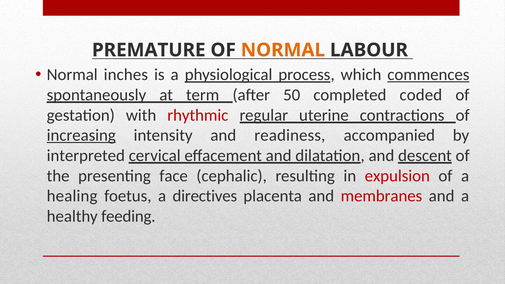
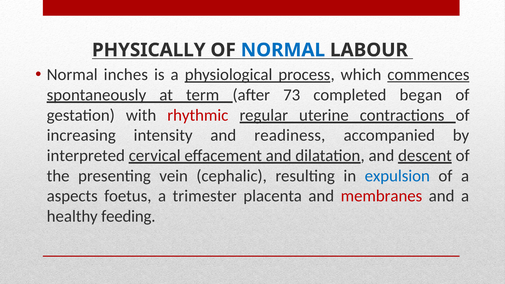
PREMATURE: PREMATURE -> PHYSICALLY
NORMAL at (283, 50) colour: orange -> blue
50: 50 -> 73
coded: coded -> began
increasing underline: present -> none
face: face -> vein
expulsion colour: red -> blue
healing: healing -> aspects
directives: directives -> trimester
